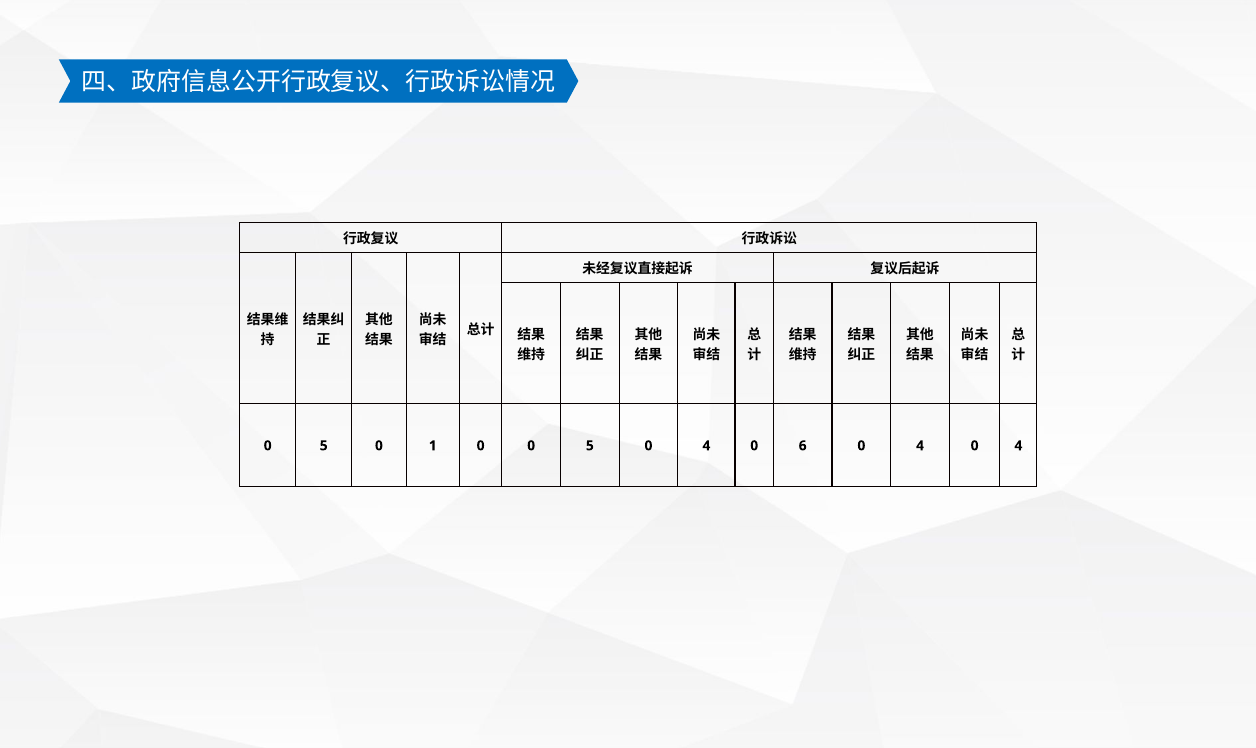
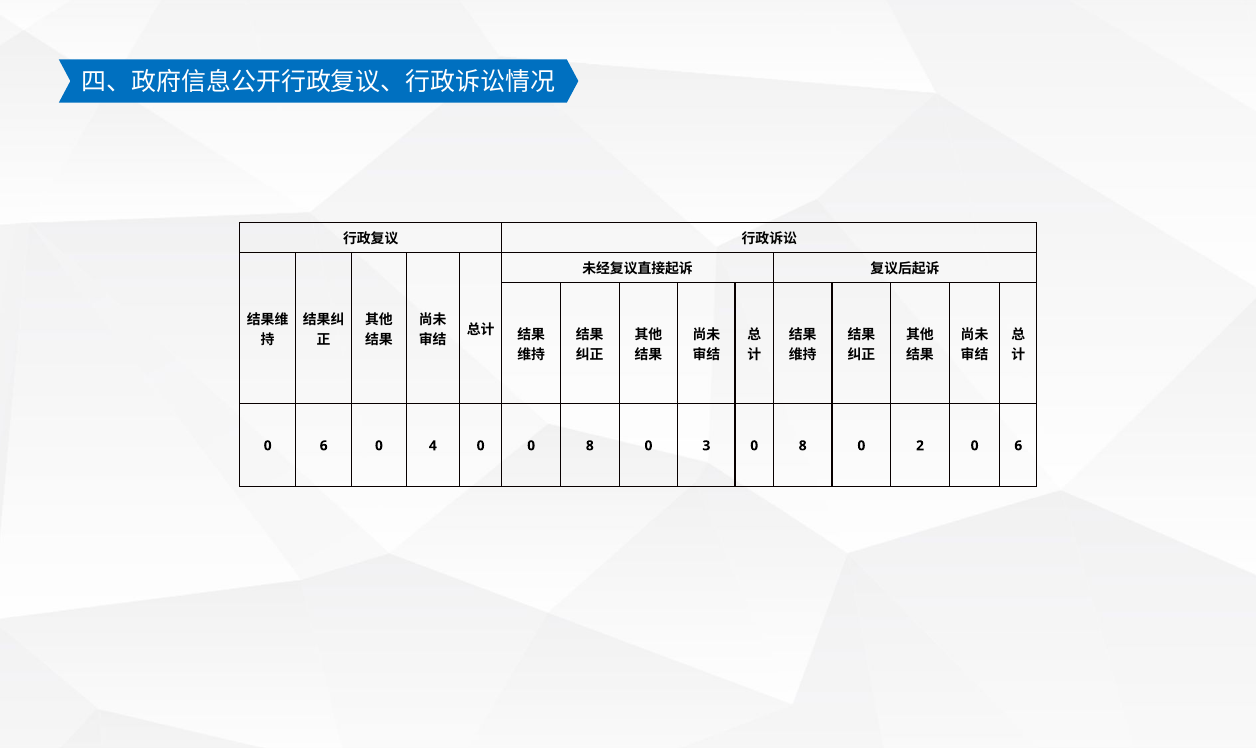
5 at (324, 446): 5 -> 6
1: 1 -> 4
0 0 5: 5 -> 8
4 at (706, 446): 4 -> 3
6 at (803, 446): 6 -> 8
4 at (920, 446): 4 -> 2
4 at (1018, 446): 4 -> 6
